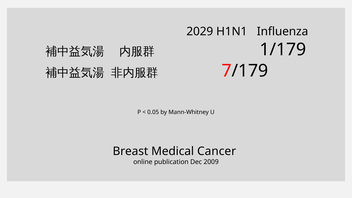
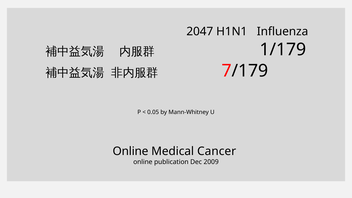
2029: 2029 -> 2047
Breast at (130, 151): Breast -> Online
